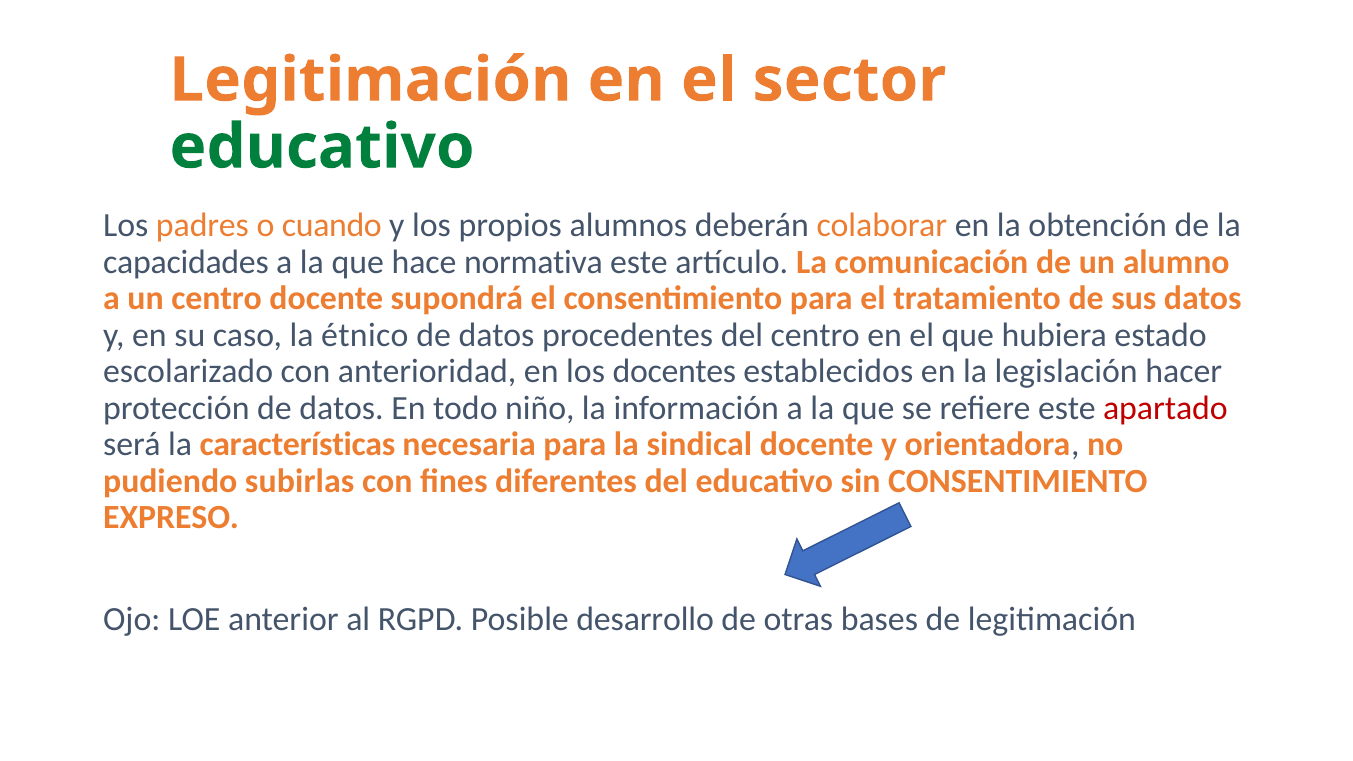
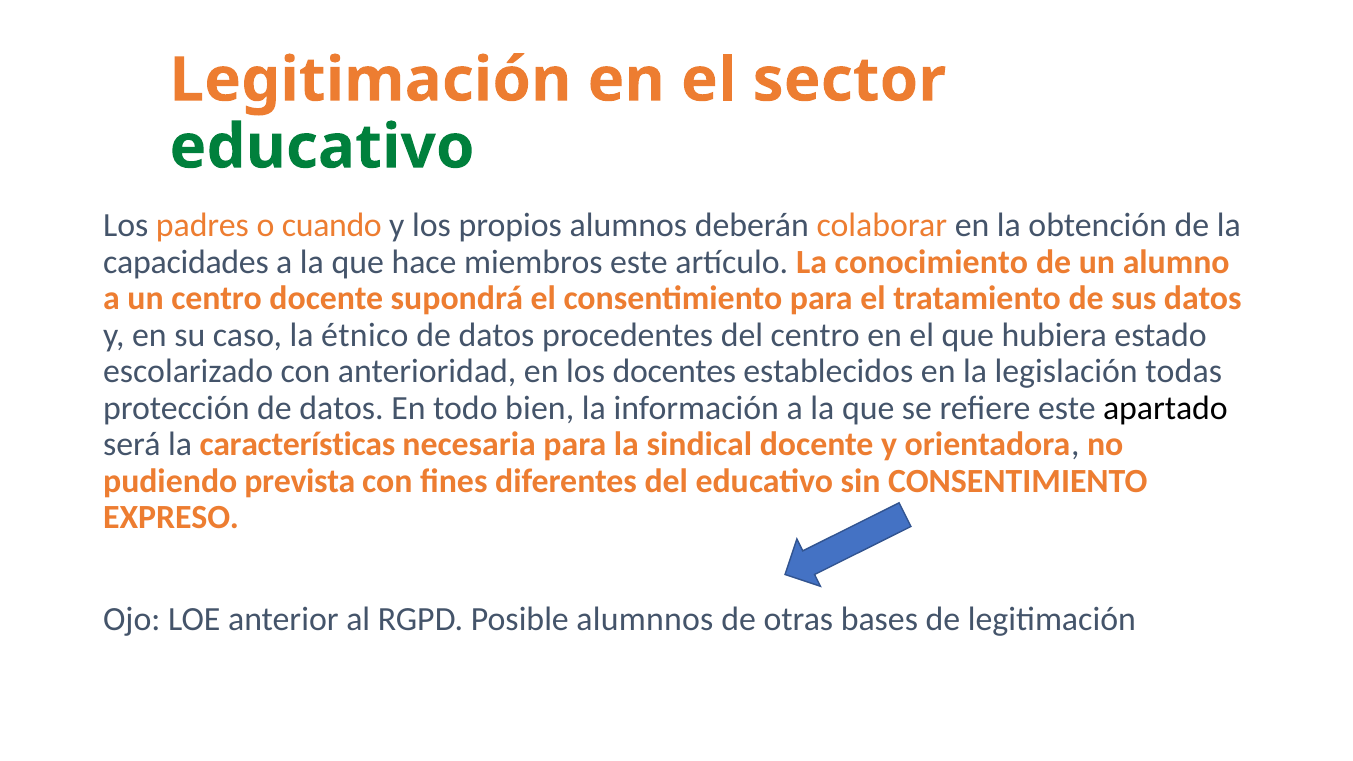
normativa: normativa -> miembros
comunicación: comunicación -> conocimiento
hacer: hacer -> todas
niño: niño -> bien
apartado colour: red -> black
subirlas: subirlas -> prevista
desarrollo: desarrollo -> alumnnos
